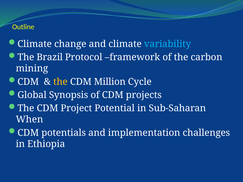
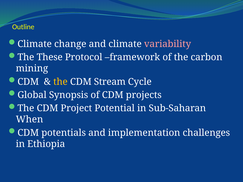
variability colour: light blue -> pink
Brazil: Brazil -> These
Million: Million -> Stream
